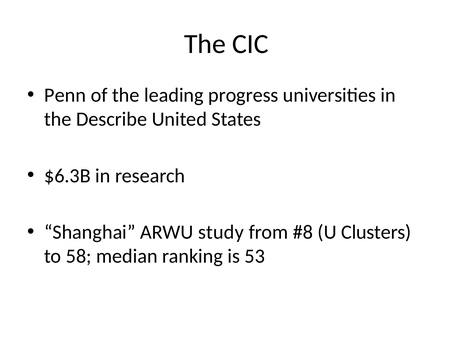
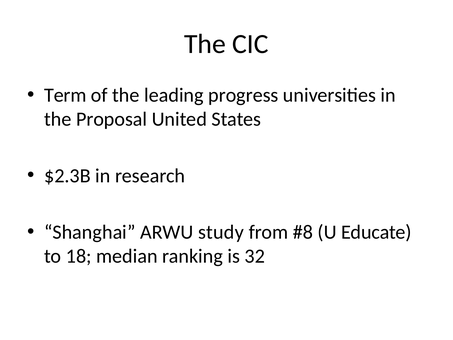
Penn: Penn -> Term
Describe: Describe -> Proposal
$6.3B: $6.3B -> $2.3B
Clusters: Clusters -> Educate
58: 58 -> 18
53: 53 -> 32
